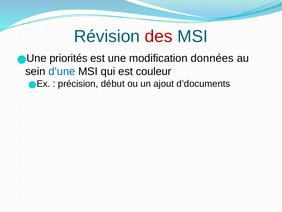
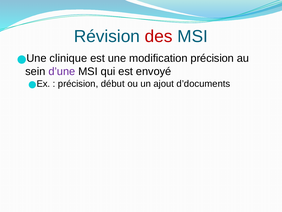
priorités: priorités -> clinique
modification données: données -> précision
d’une colour: blue -> purple
couleur: couleur -> envoyé
